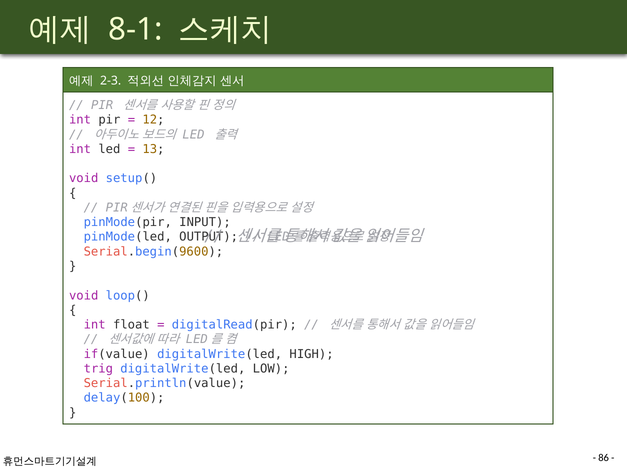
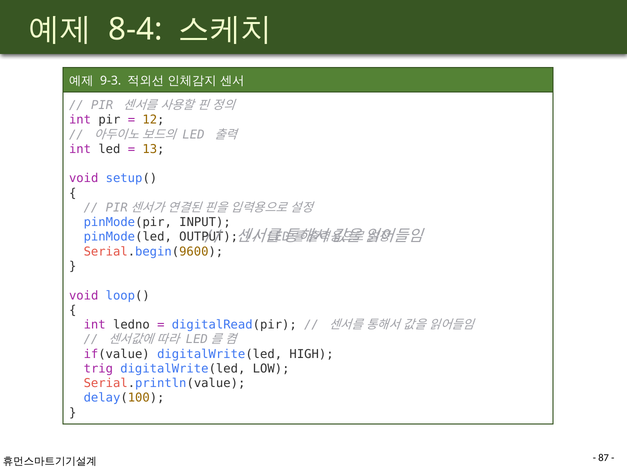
8-1: 8-1 -> 8-4
2-3: 2-3 -> 9-3
float: float -> ledno
86: 86 -> 87
